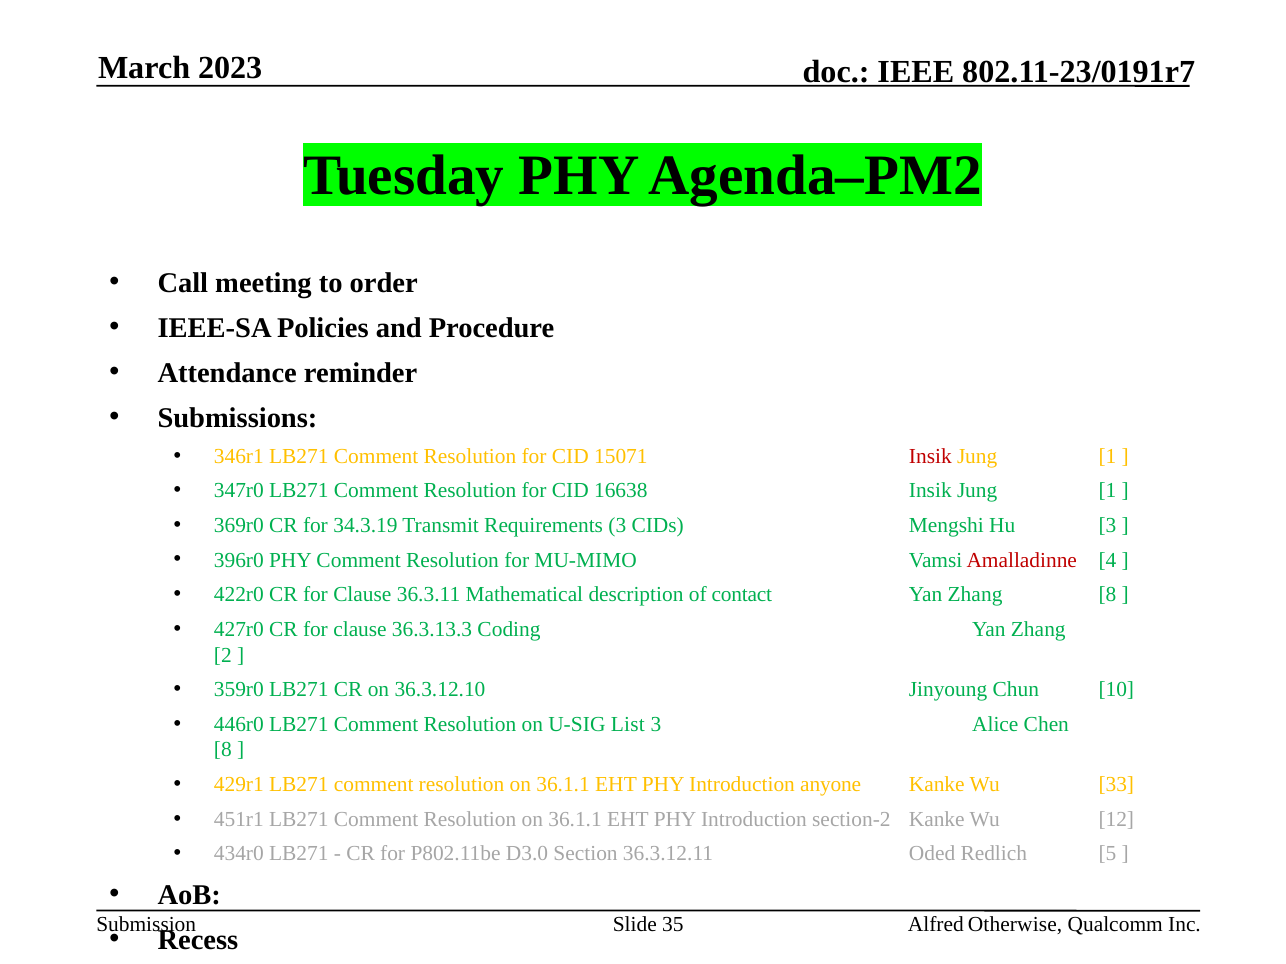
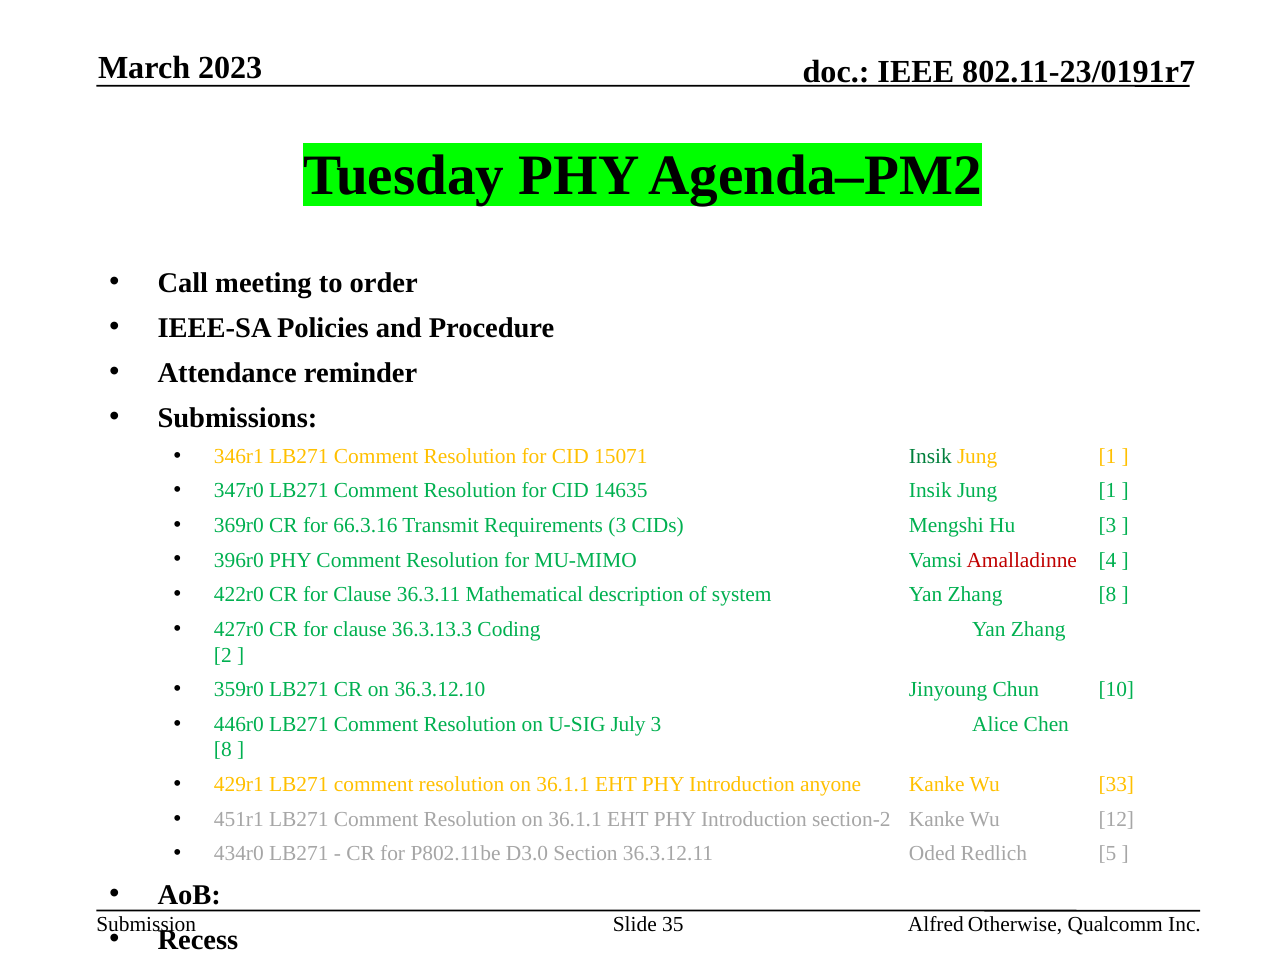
Insik at (930, 456) colour: red -> green
16638: 16638 -> 14635
34.3.19: 34.3.19 -> 66.3.16
contact: contact -> system
List: List -> July
